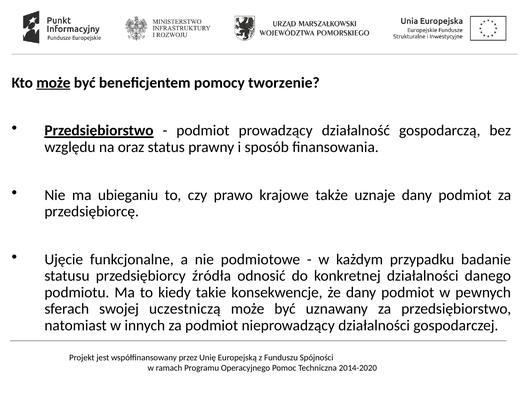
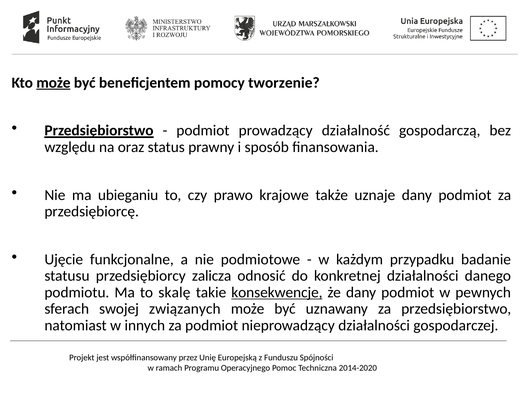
źródła: źródła -> zalicza
kiedy: kiedy -> skalę
konsekwencje underline: none -> present
uczestniczą: uczestniczą -> związanych
